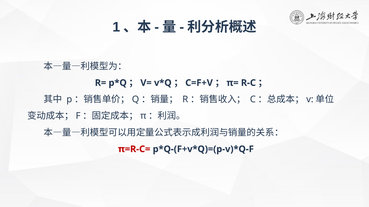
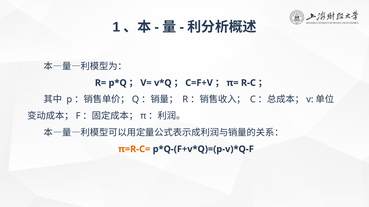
π=R-C= colour: red -> orange
